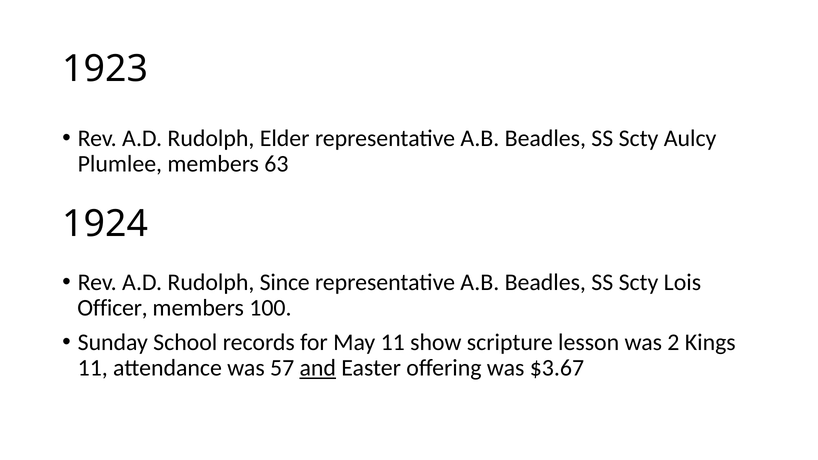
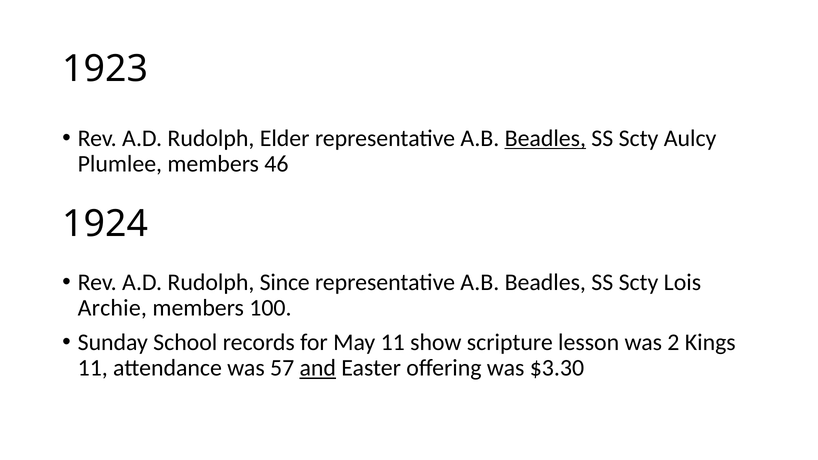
Beadles at (545, 138) underline: none -> present
63: 63 -> 46
Officer: Officer -> Archie
$3.67: $3.67 -> $3.30
